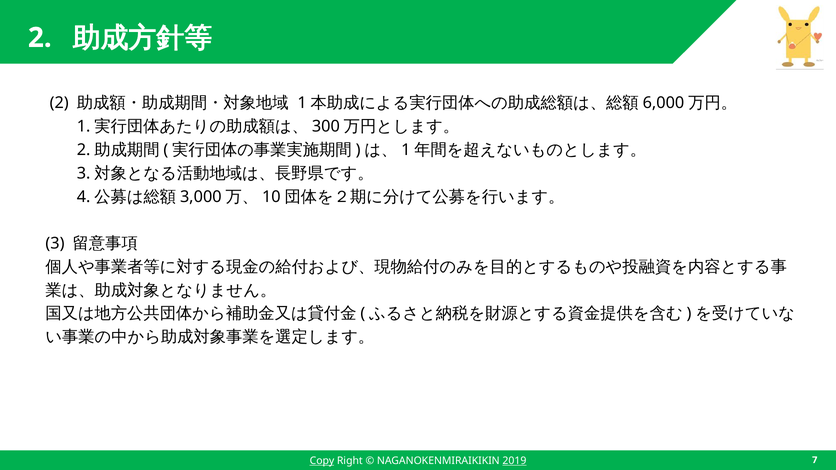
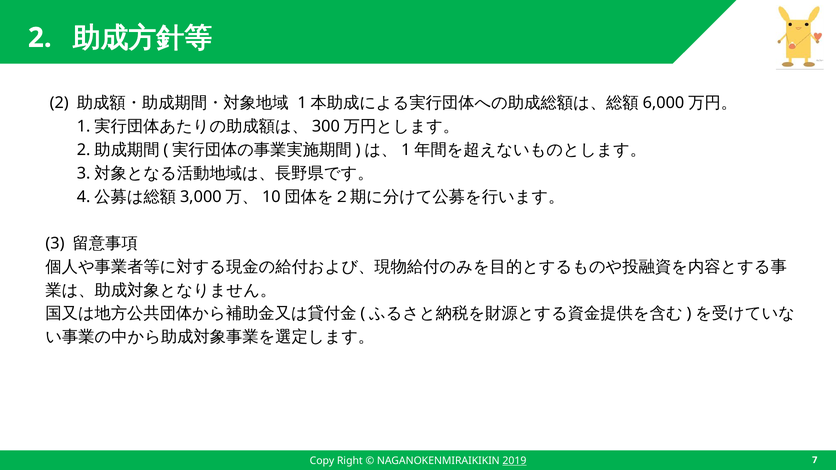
Copy underline: present -> none
